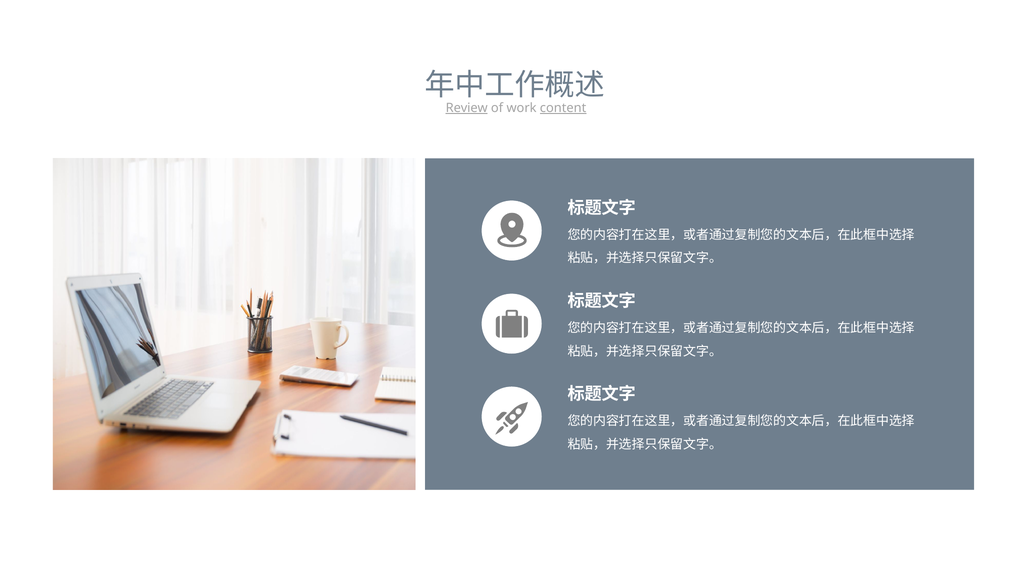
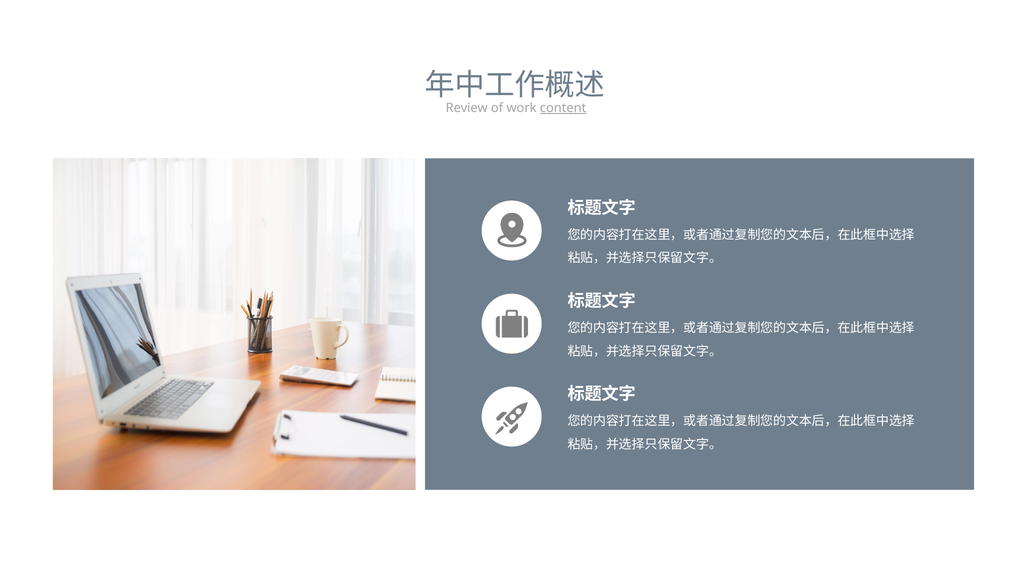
Review underline: present -> none
